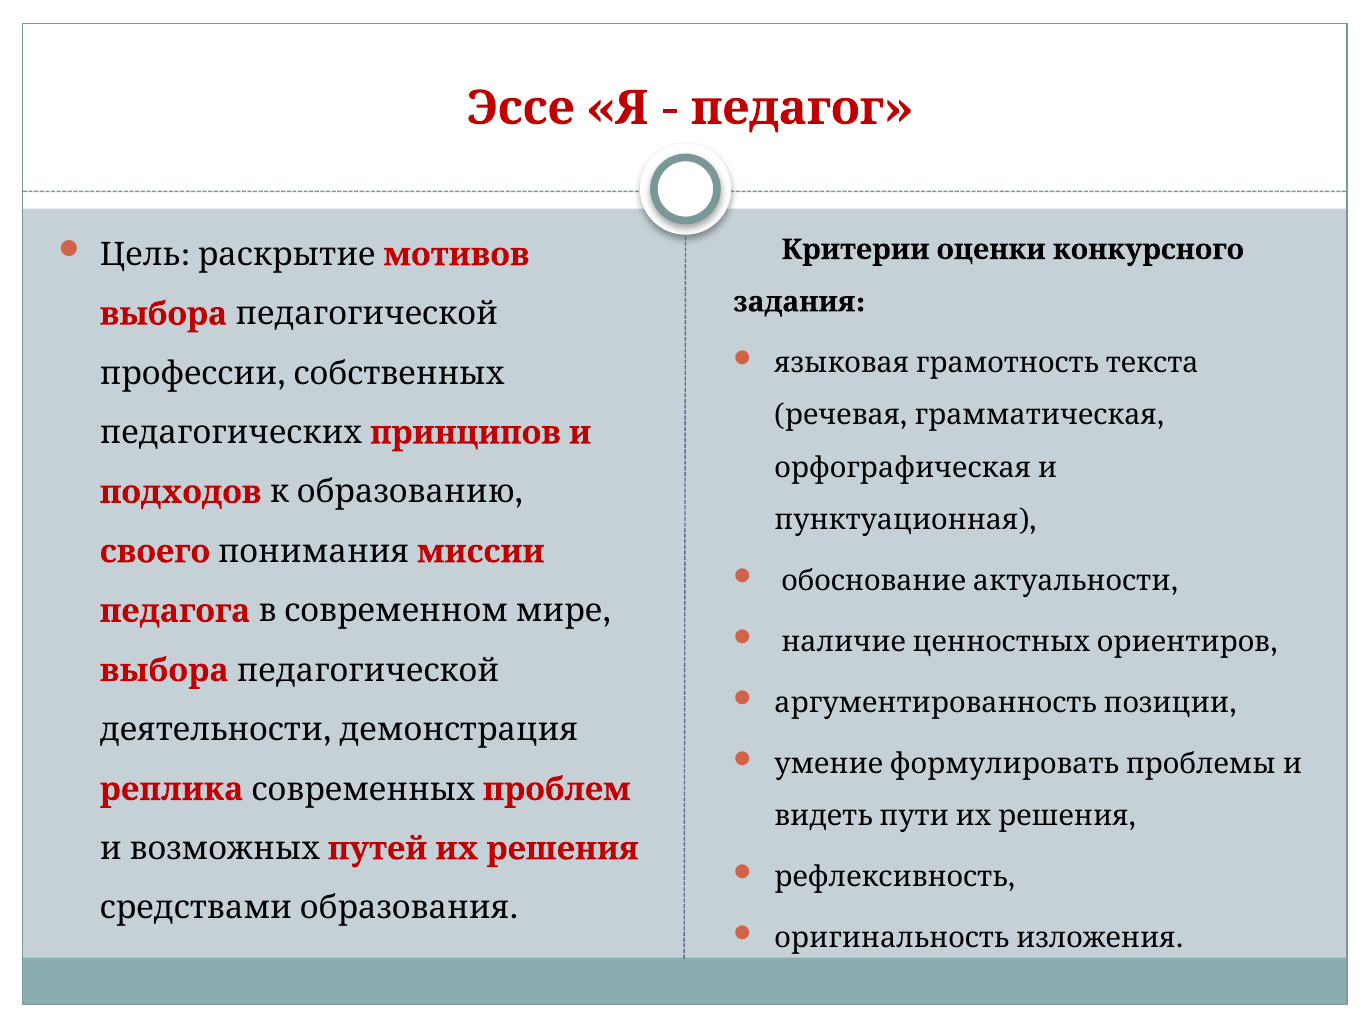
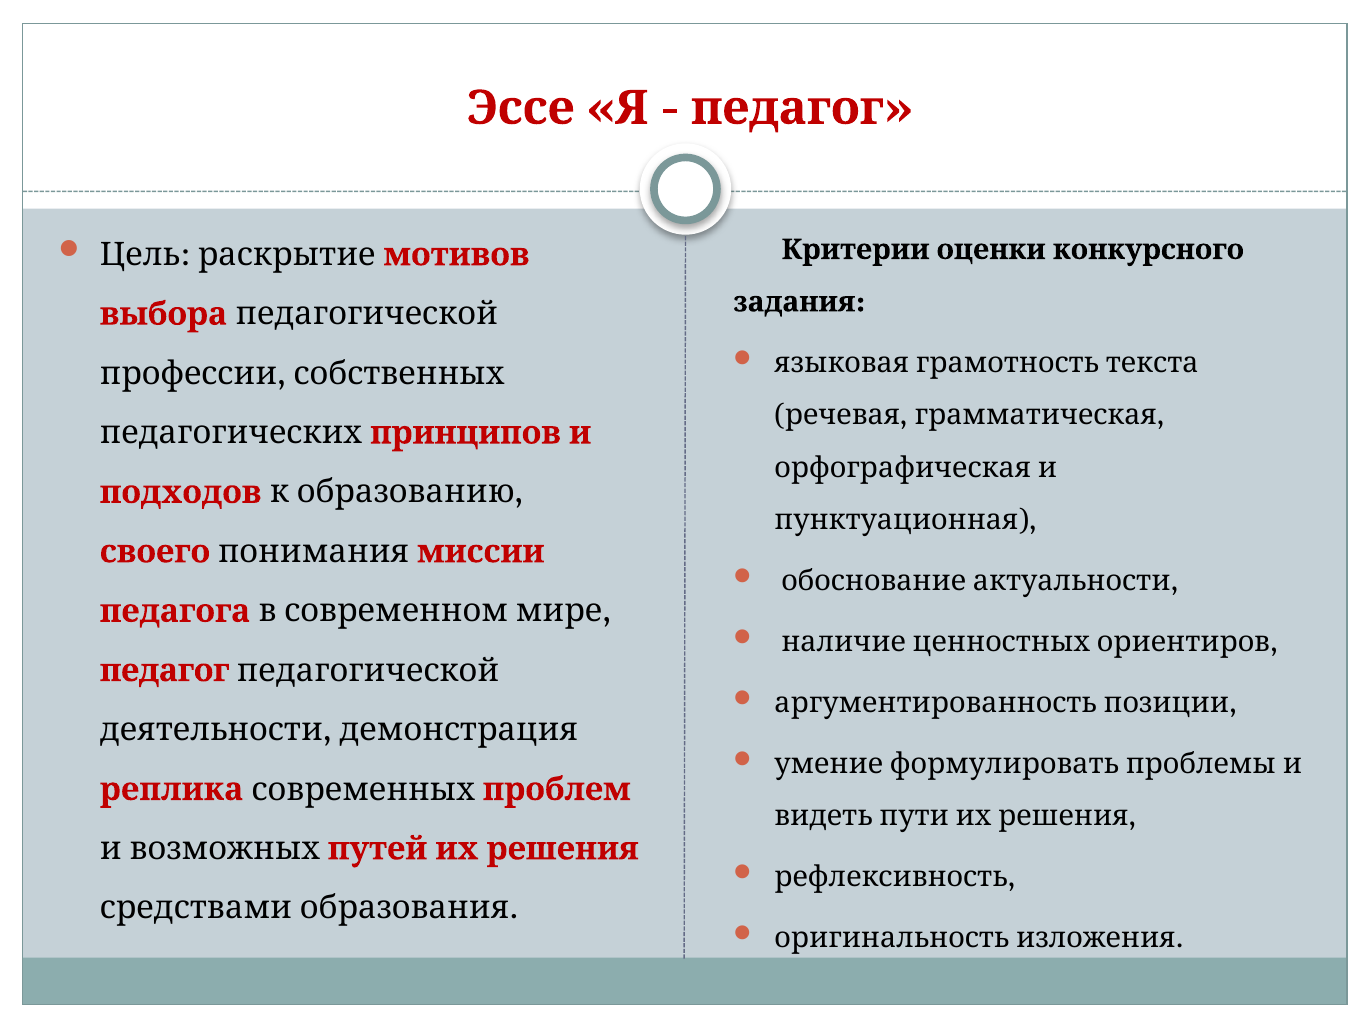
выбора at (164, 671): выбора -> педагог
